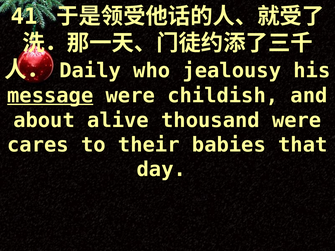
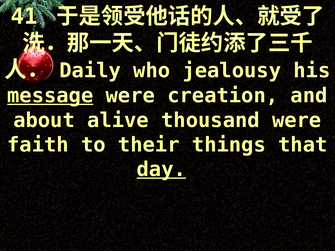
childish: childish -> creation
cares: cares -> faith
babies: babies -> things
day underline: none -> present
